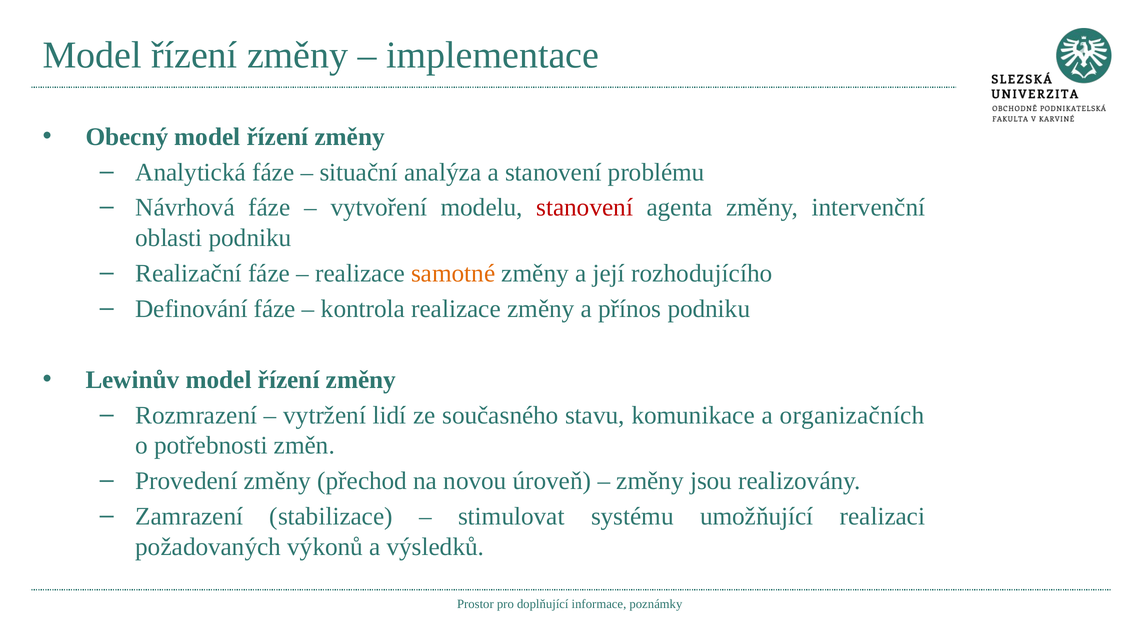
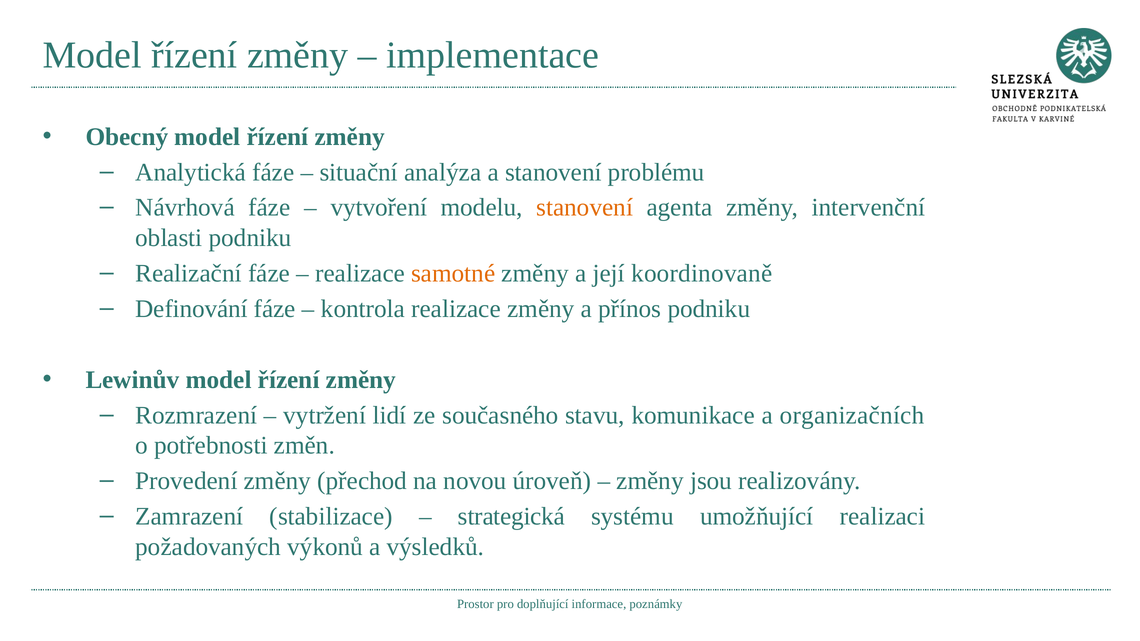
stanovení at (585, 208) colour: red -> orange
rozhodujícího: rozhodujícího -> koordinovaně
stimulovat: stimulovat -> strategická
